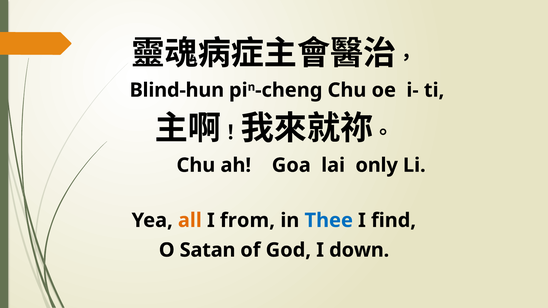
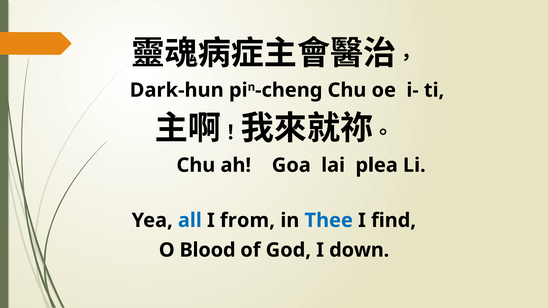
Blind-hun: Blind-hun -> Dark-hun
only: only -> plea
all colour: orange -> blue
Satan: Satan -> Blood
